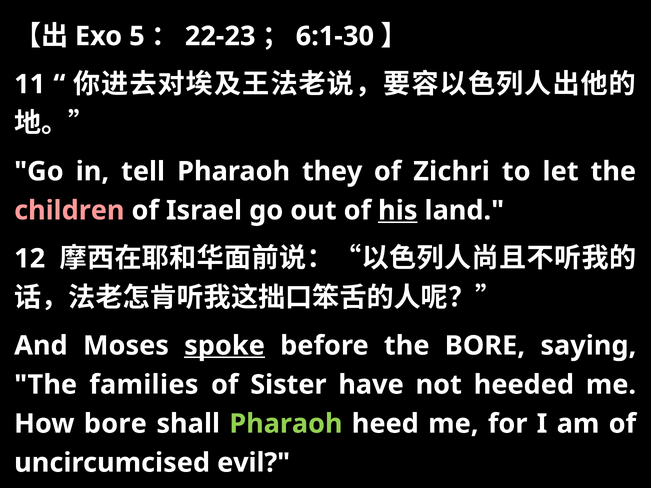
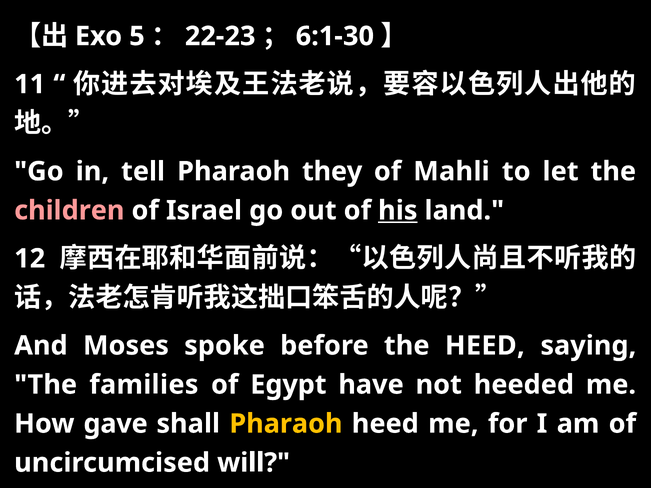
Zichri: Zichri -> Mahli
spoke underline: present -> none
the BORE: BORE -> HEED
Sister: Sister -> Egypt
How bore: bore -> gave
Pharaoh at (286, 424) colour: light green -> yellow
evil: evil -> will
